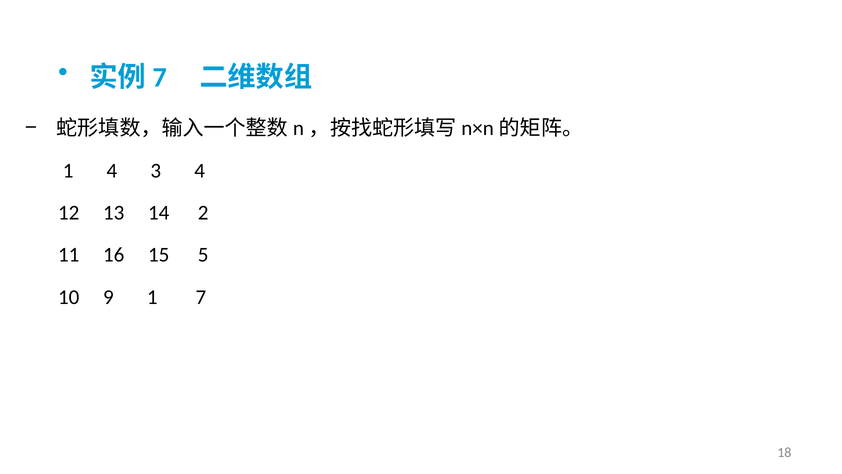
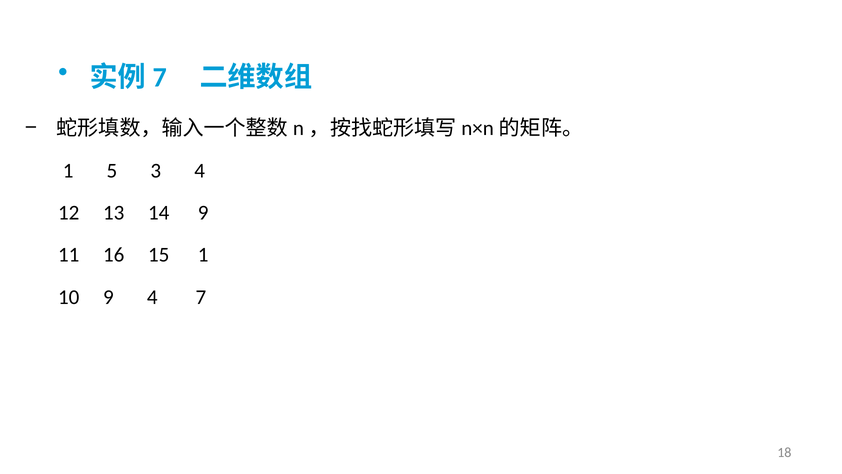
1 4: 4 -> 5
14 2: 2 -> 9
15 5: 5 -> 1
9 1: 1 -> 4
